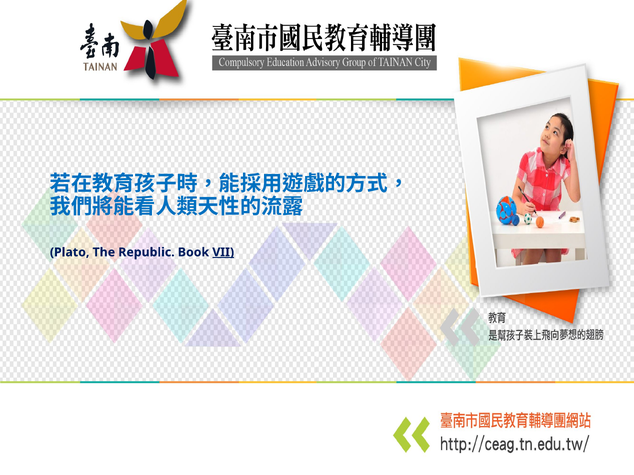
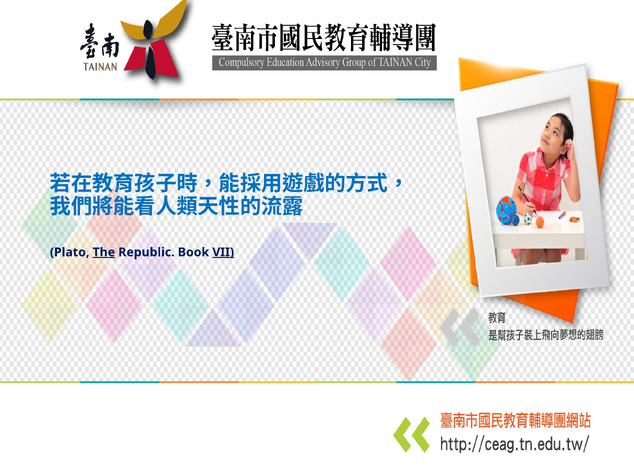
The underline: none -> present
